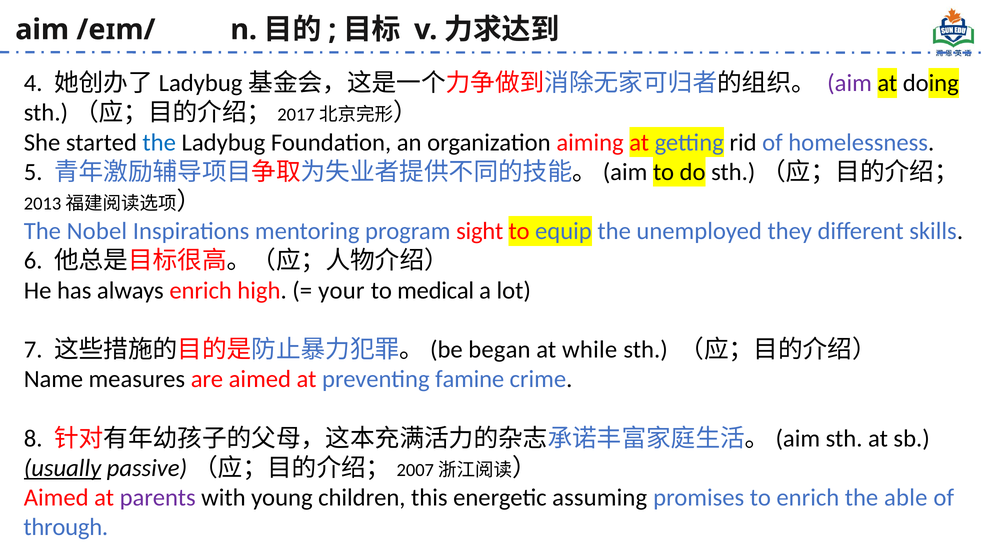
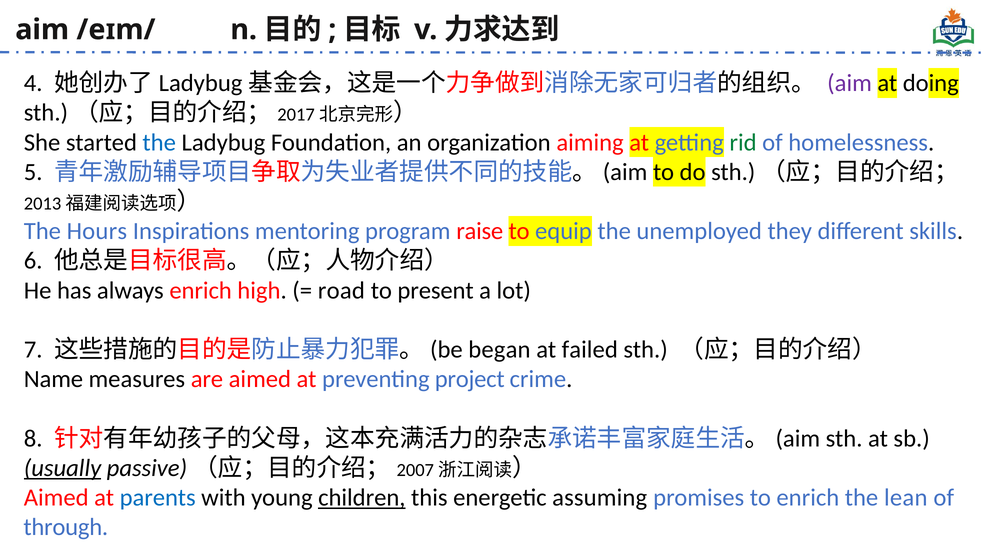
rid colour: black -> green
Nobel: Nobel -> Hours
sight: sight -> raise
your: your -> road
medical: medical -> present
while: while -> failed
famine: famine -> project
parents colour: purple -> blue
children underline: none -> present
able: able -> lean
